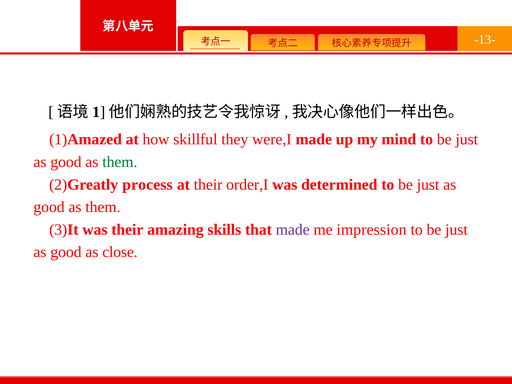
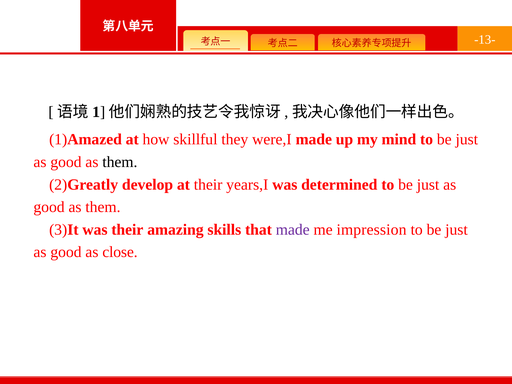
them at (120, 162) colour: green -> black
process: process -> develop
order,I: order,I -> years,I
